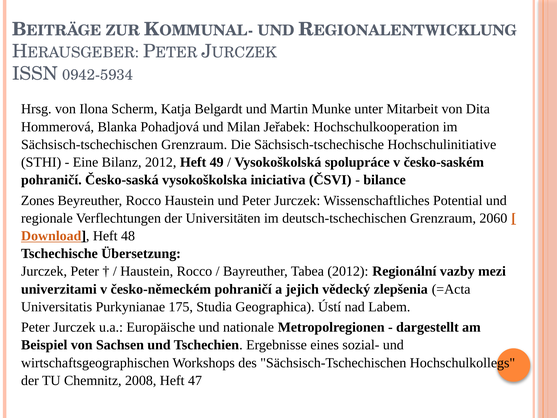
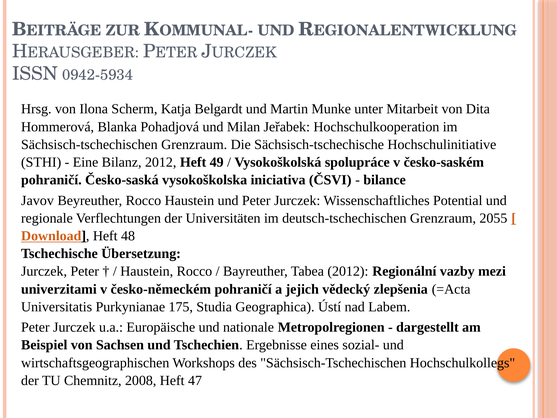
Zones: Zones -> Javov
2060: 2060 -> 2055
